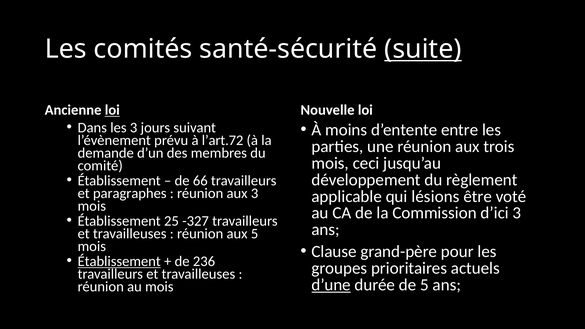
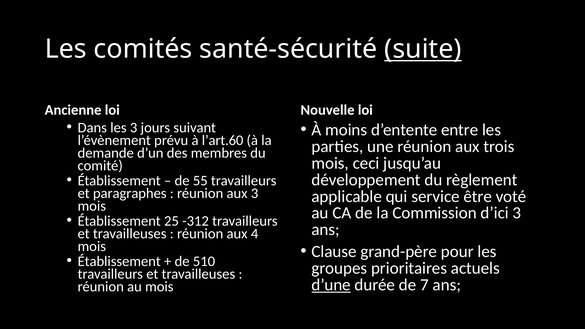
loi at (112, 110) underline: present -> none
l’art.72: l’art.72 -> l’art.60
66: 66 -> 55
lésions: lésions -> service
-327: -327 -> -312
aux 5: 5 -> 4
Établissement at (119, 261) underline: present -> none
236: 236 -> 510
de 5: 5 -> 7
